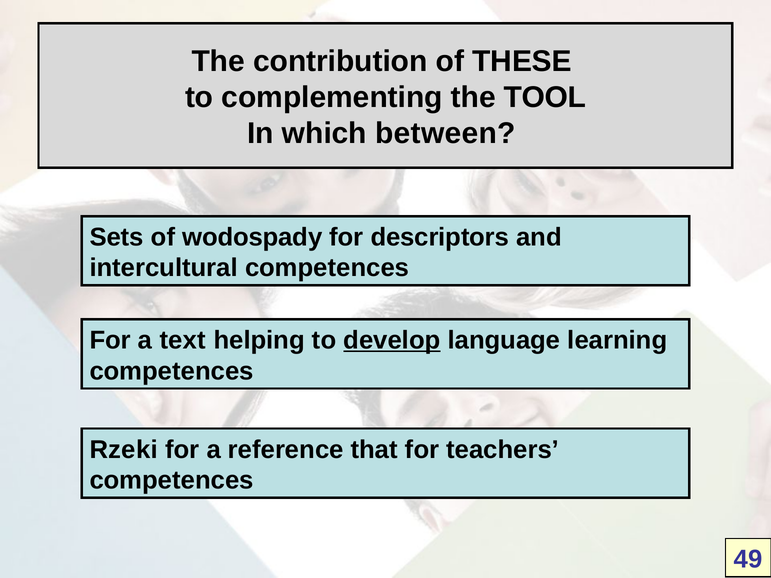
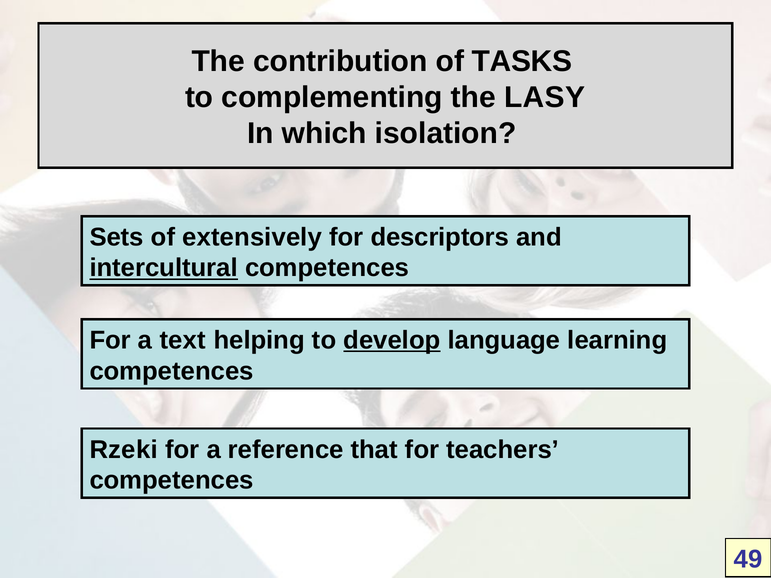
THESE: THESE -> TASKS
TOOL: TOOL -> LASY
between: between -> isolation
wodospady: wodospady -> extensively
intercultural underline: none -> present
